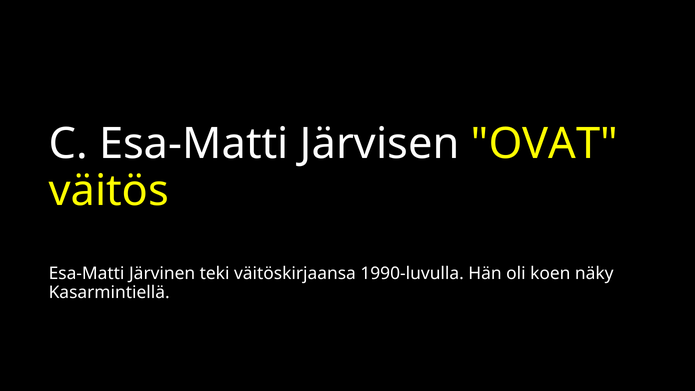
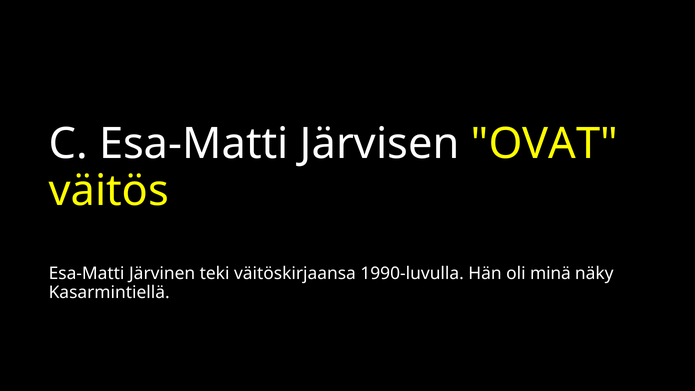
koen: koen -> minä
